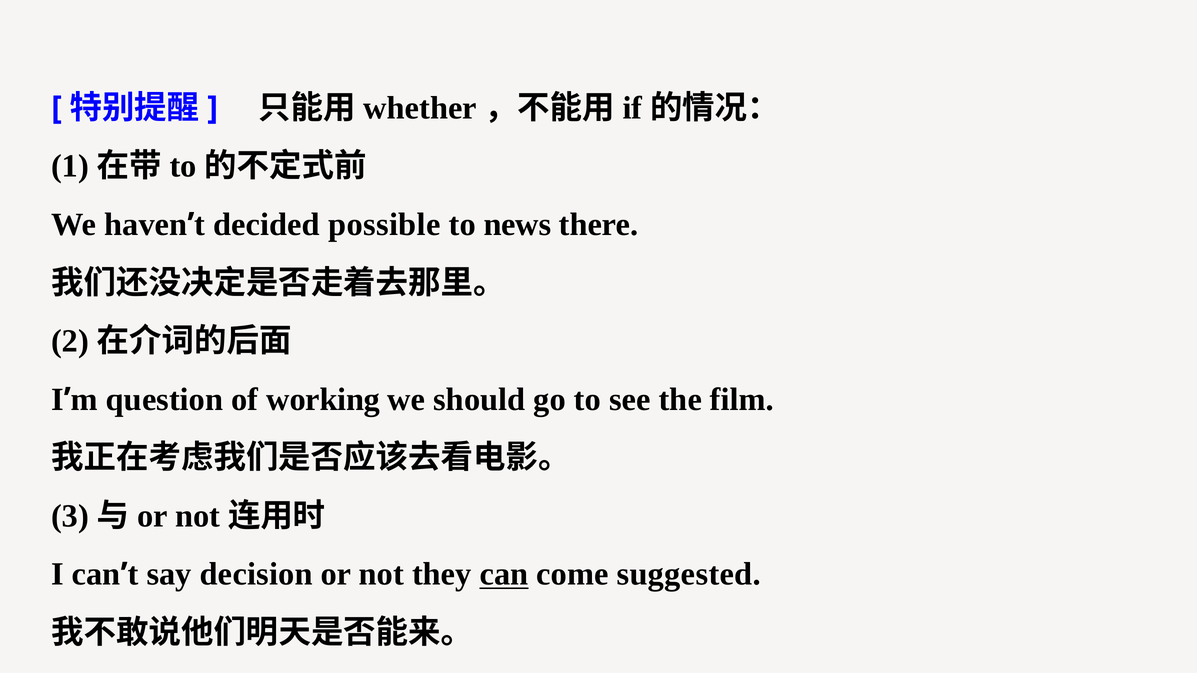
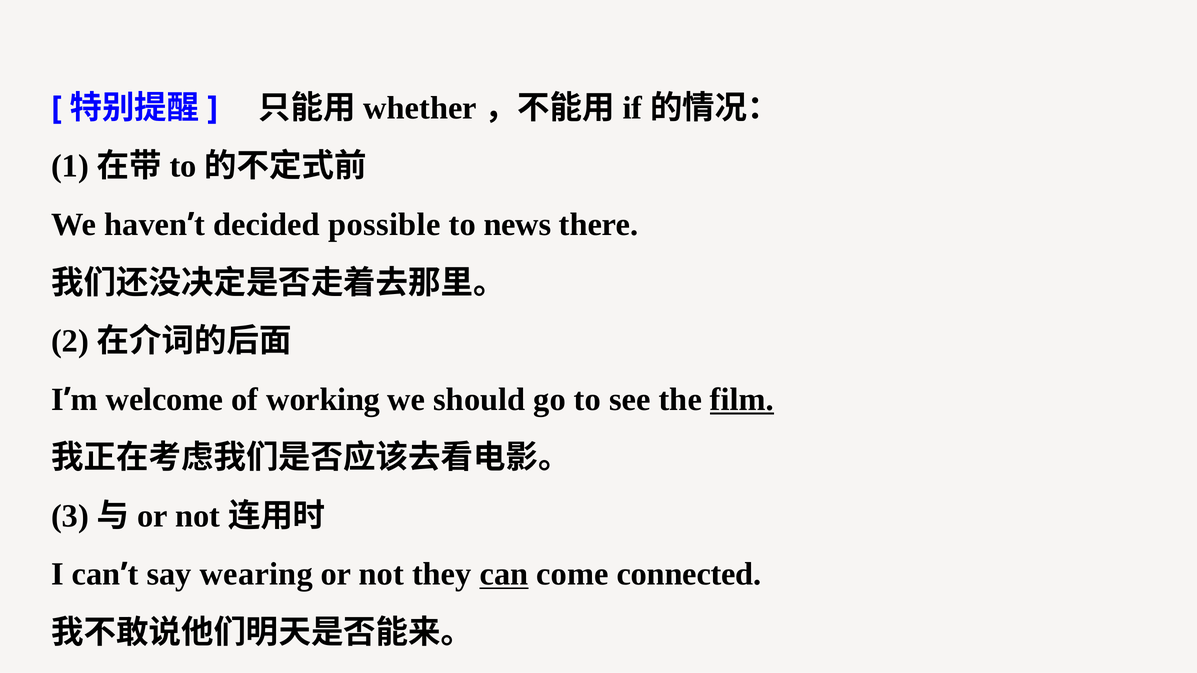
question: question -> welcome
film underline: none -> present
decision: decision -> wearing
suggested: suggested -> connected
